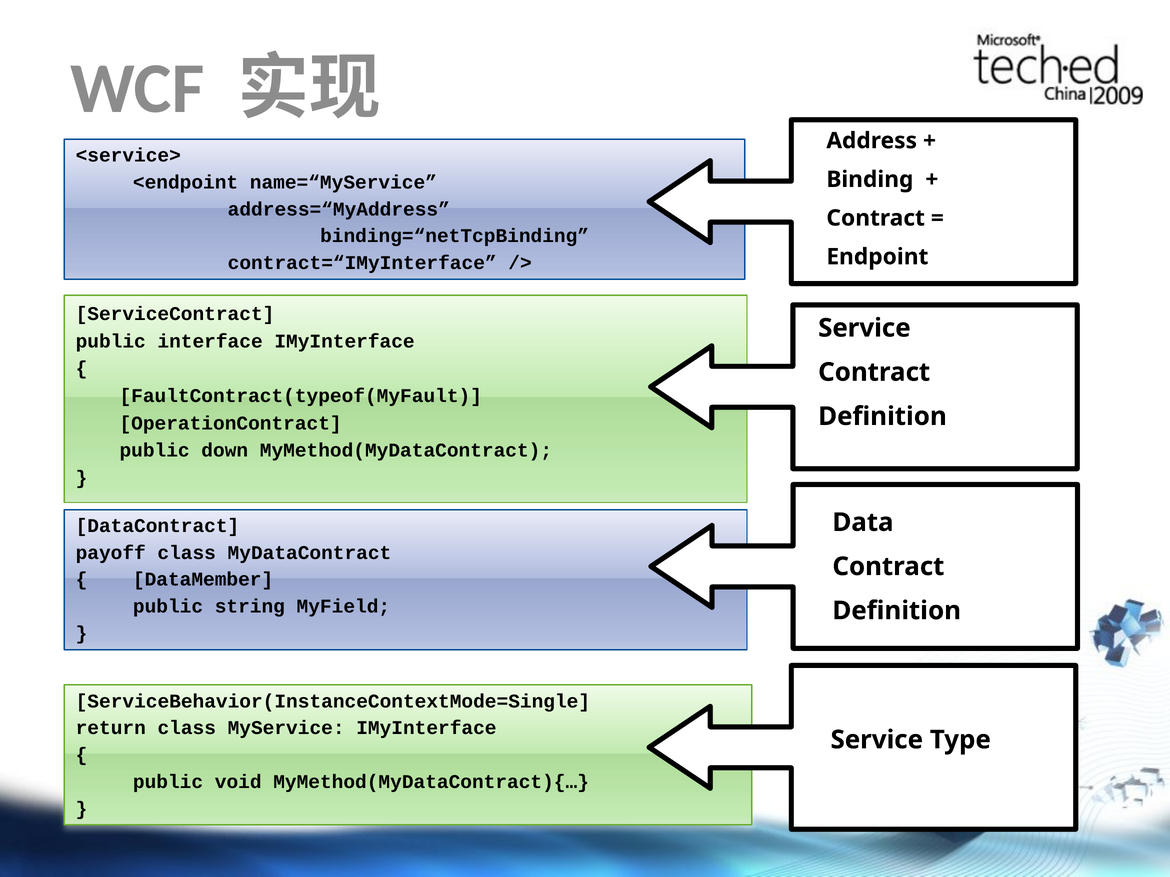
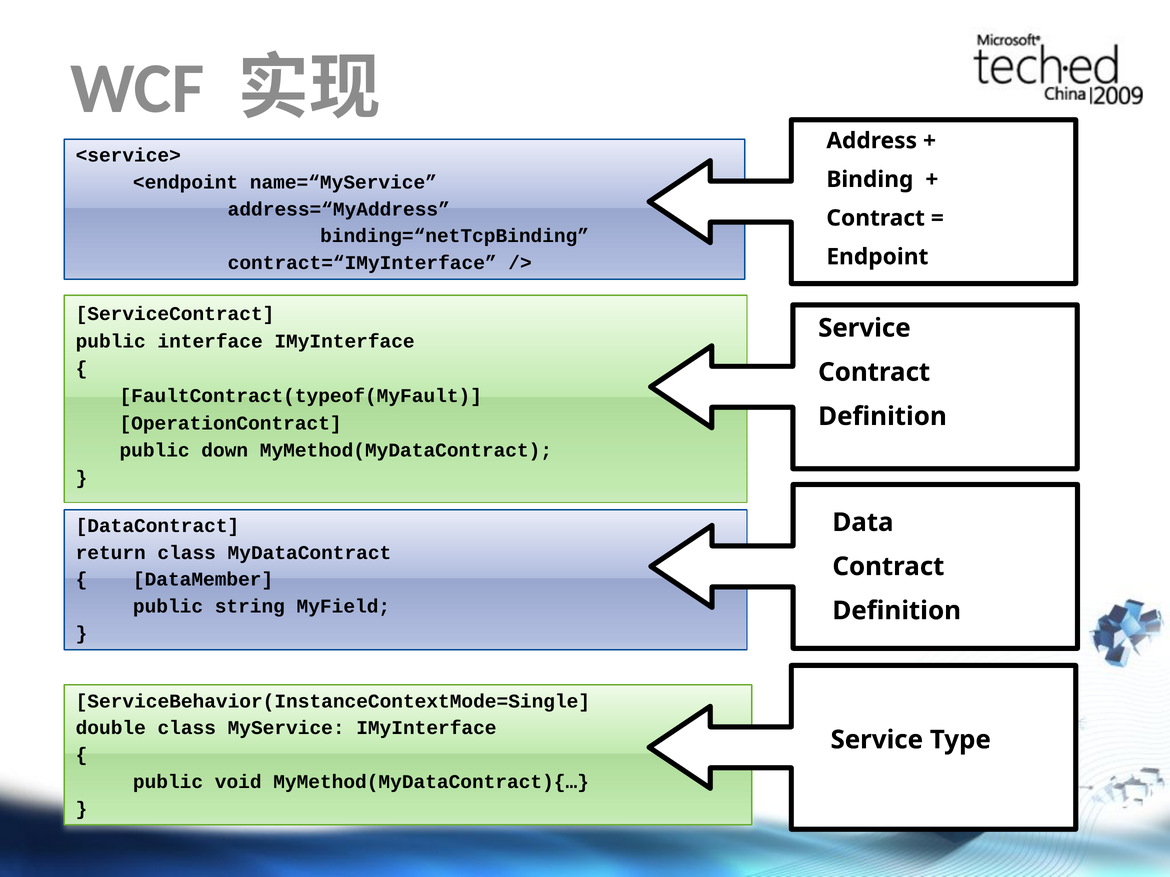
payoff: payoff -> return
return: return -> double
